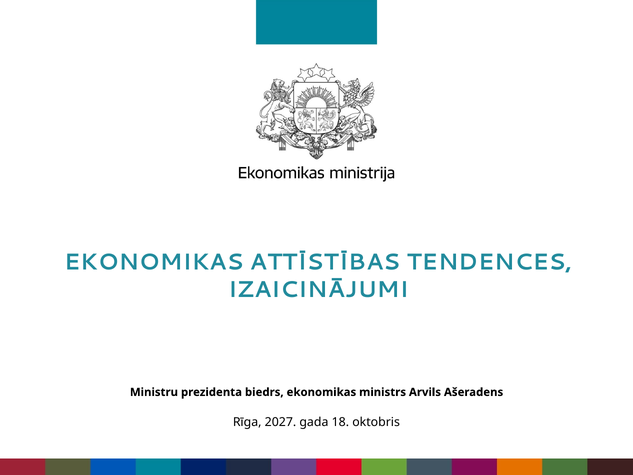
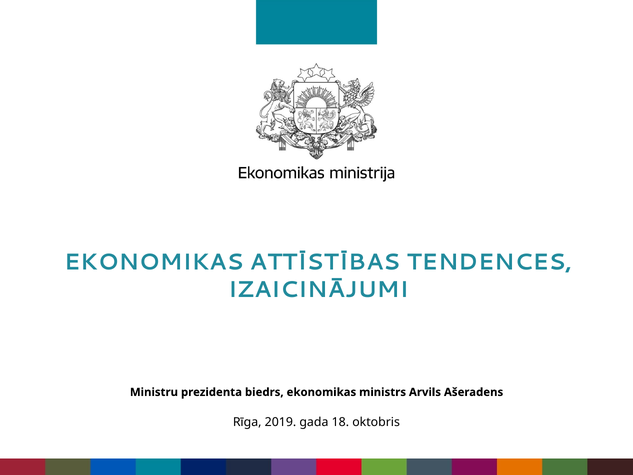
2027: 2027 -> 2019
